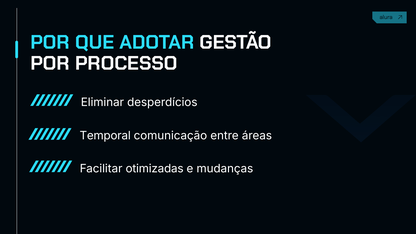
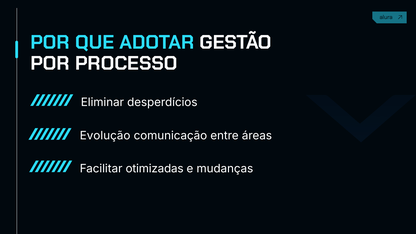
Temporal: Temporal -> Evolução
